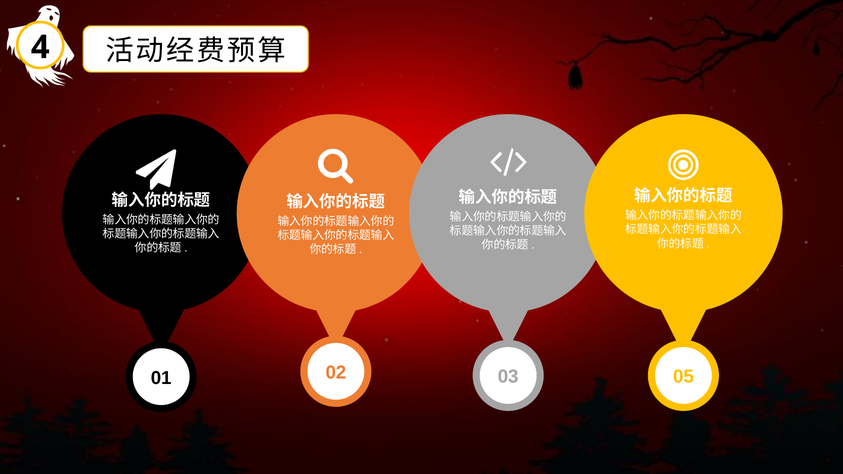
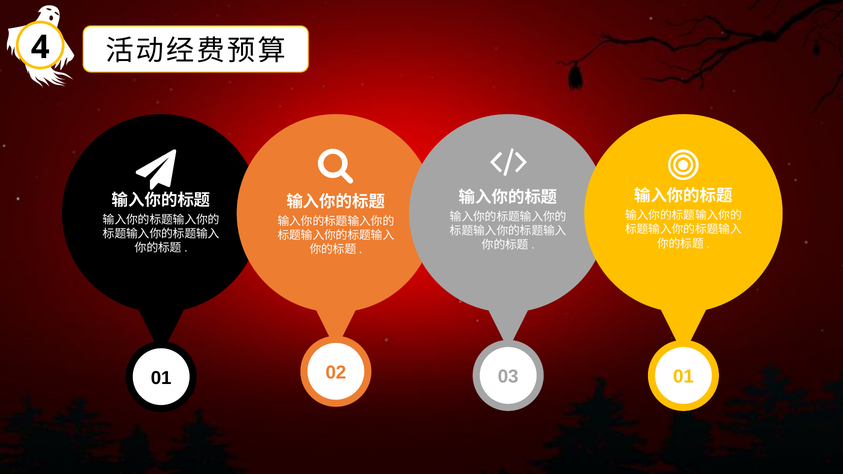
02 05: 05 -> 01
